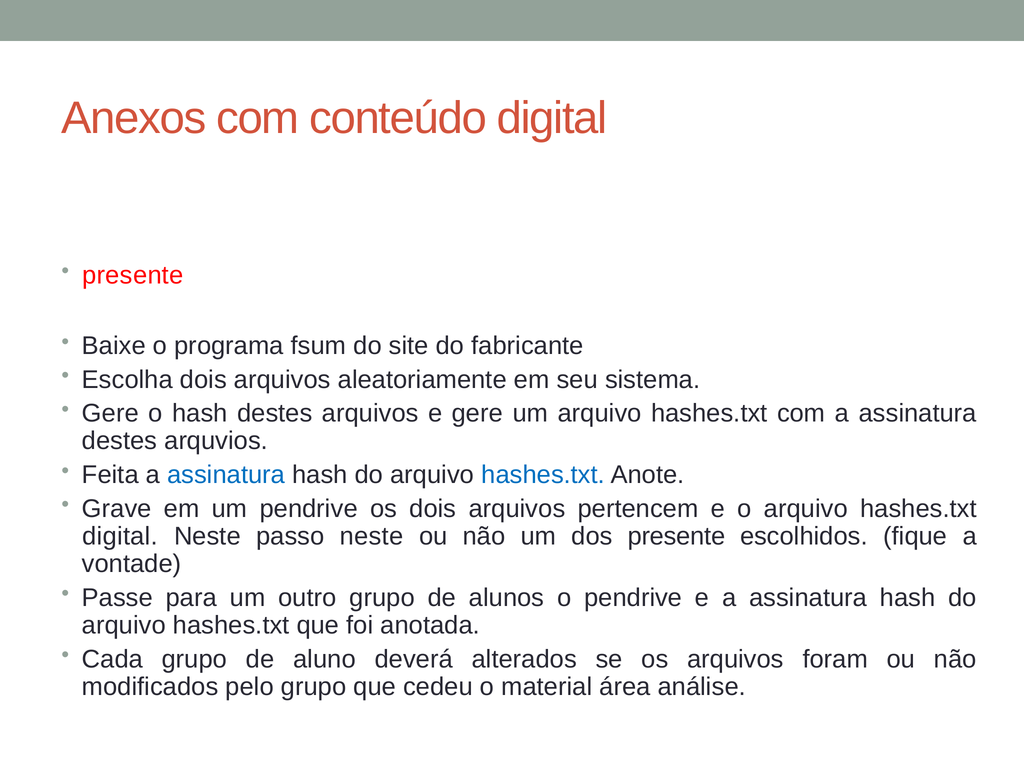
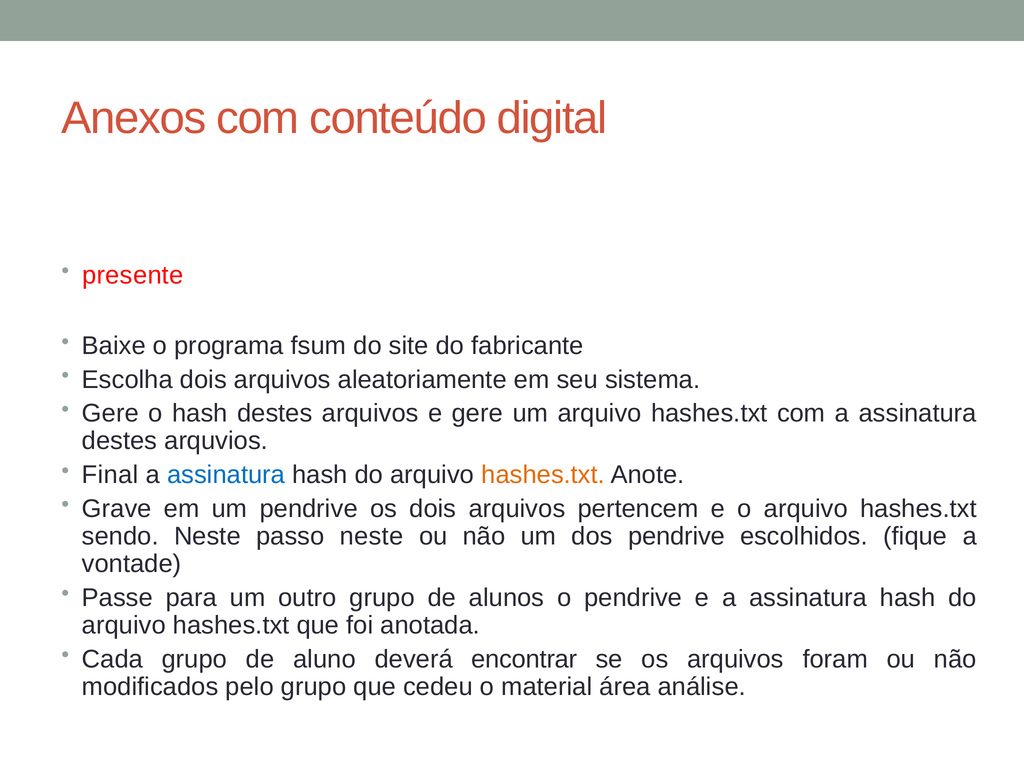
Feita: Feita -> Final
hashes.txt at (543, 475) colour: blue -> orange
digital at (120, 536): digital -> sendo
dos presente: presente -> pendrive
alterados: alterados -> encontrar
